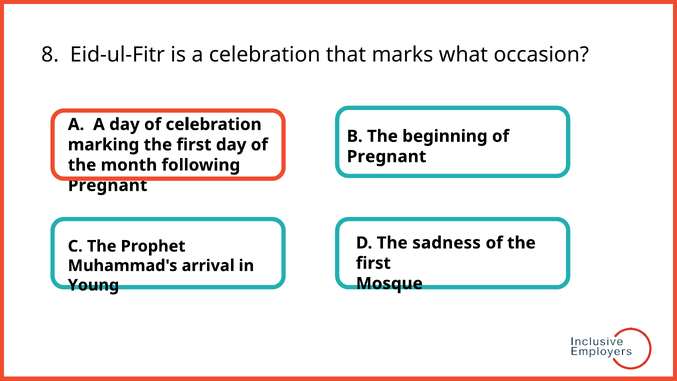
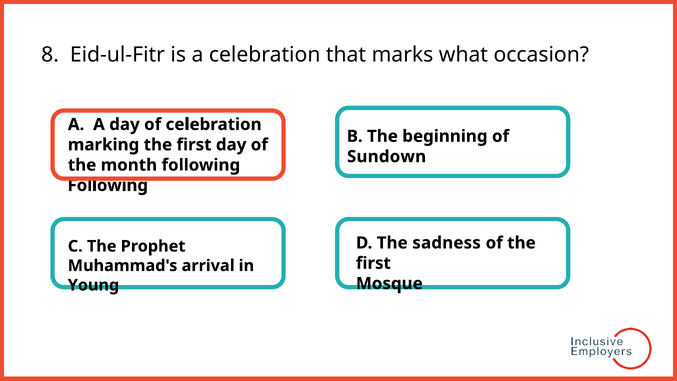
Pregnant at (387, 157): Pregnant -> Sundown
Pregnant at (108, 185): Pregnant -> Following
